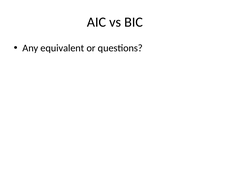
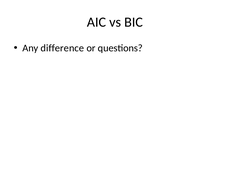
equivalent: equivalent -> difference
